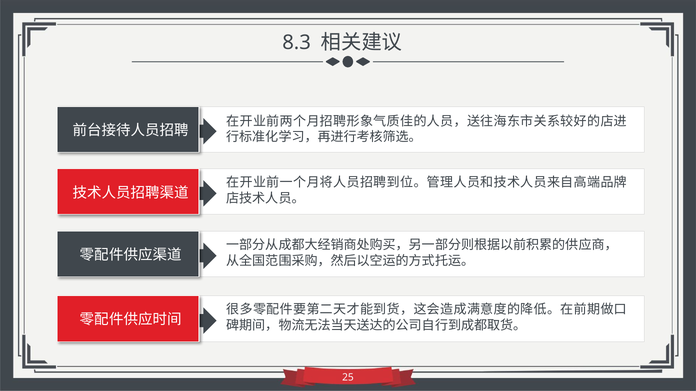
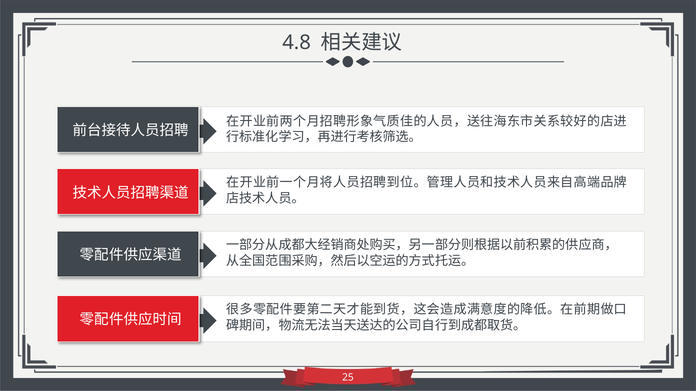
8.3: 8.3 -> 4.8
